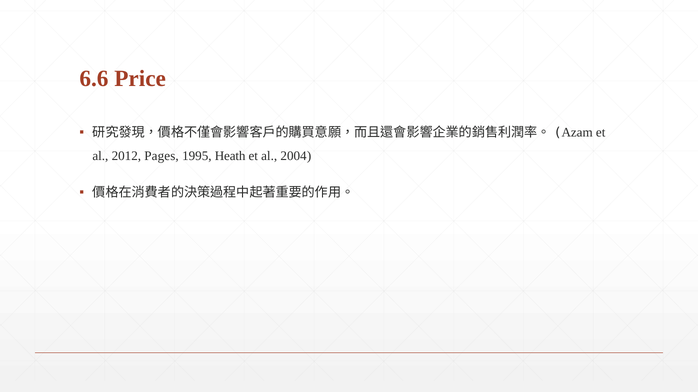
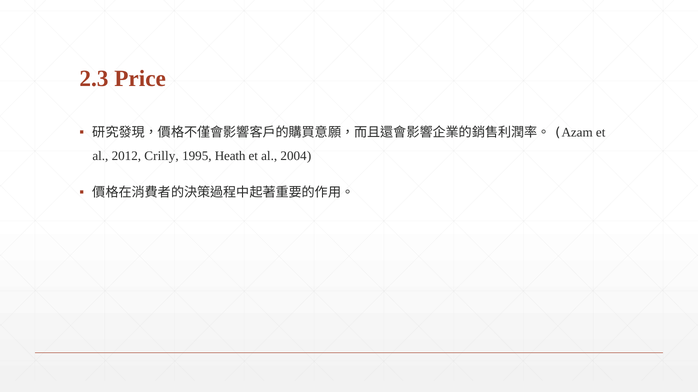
6.6: 6.6 -> 2.3
Pages: Pages -> Crilly
